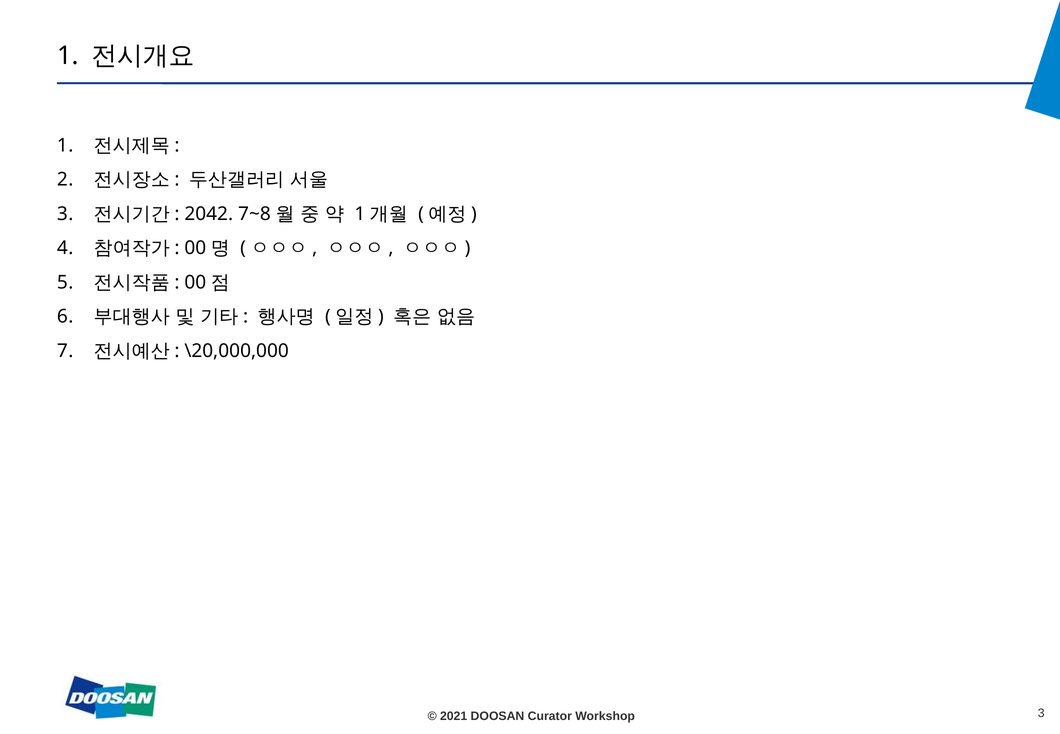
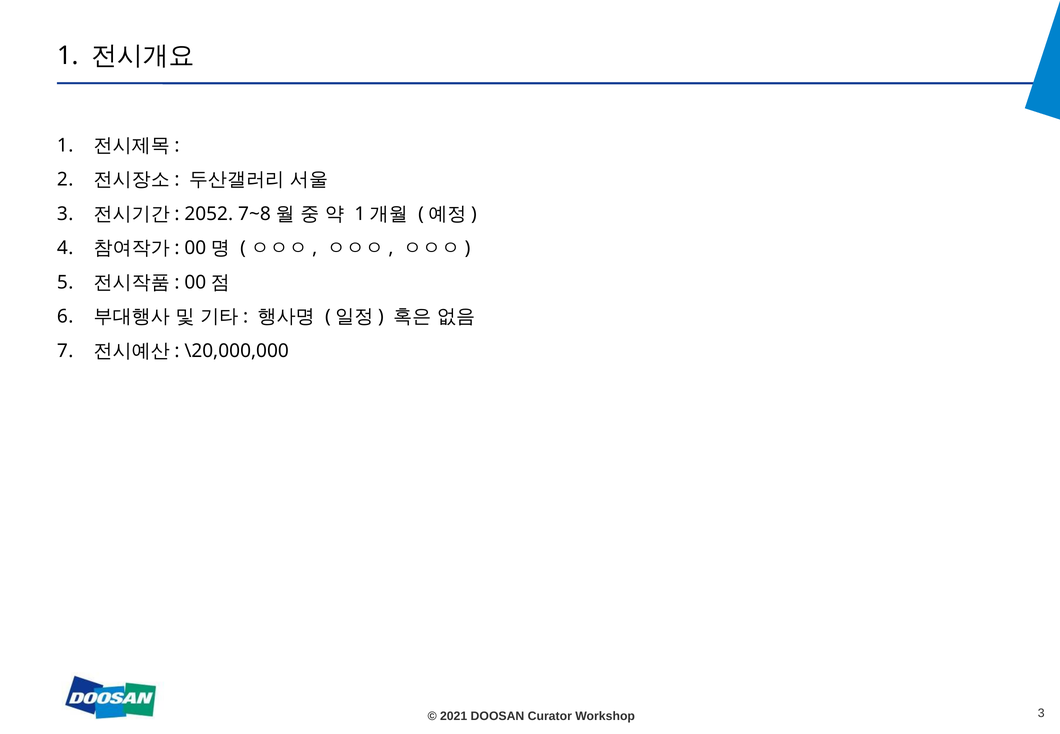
2042: 2042 -> 2052
